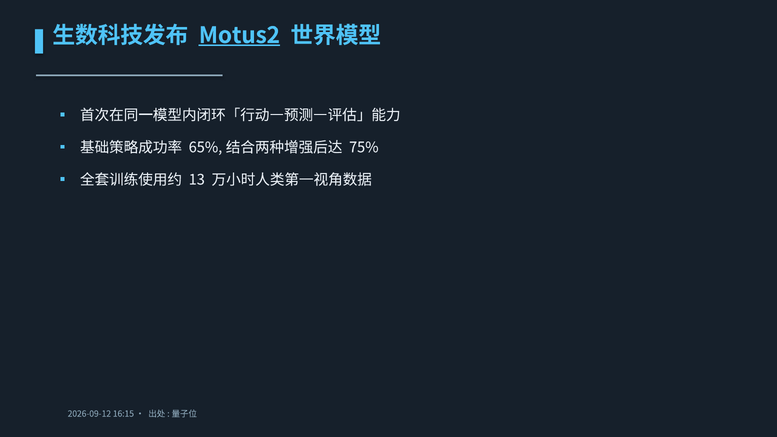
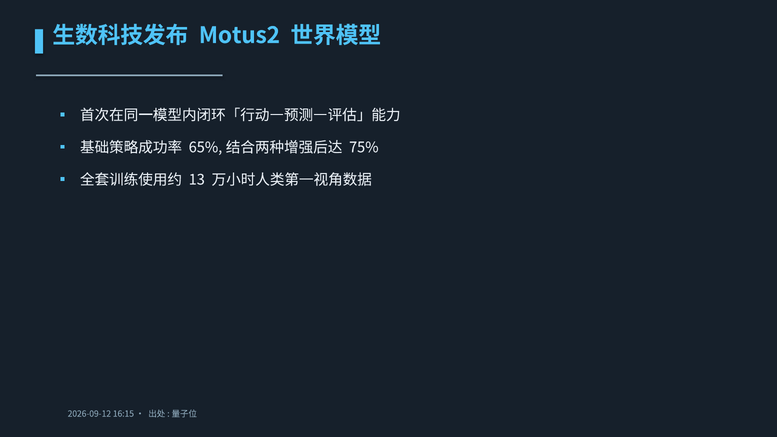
Motus2 underline: present -> none
